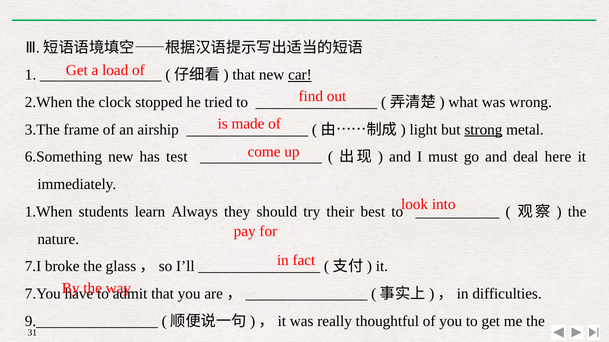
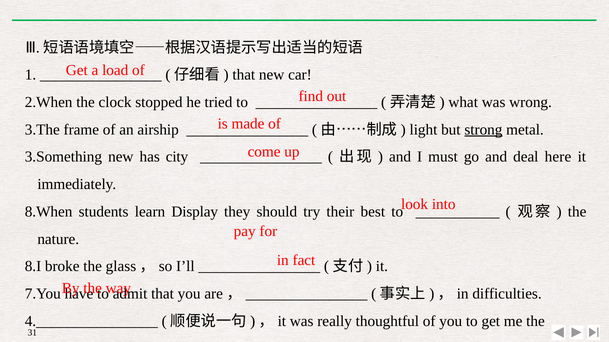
car underline: present -> none
6.Something: 6.Something -> 3.Something
test: test -> city
1.When: 1.When -> 8.When
Always: Always -> Display
7.I: 7.I -> 8.I
9.________________: 9.________________ -> 4.________________
